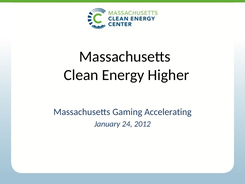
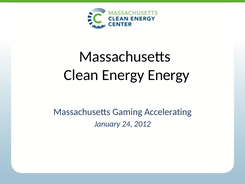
Energy Higher: Higher -> Energy
